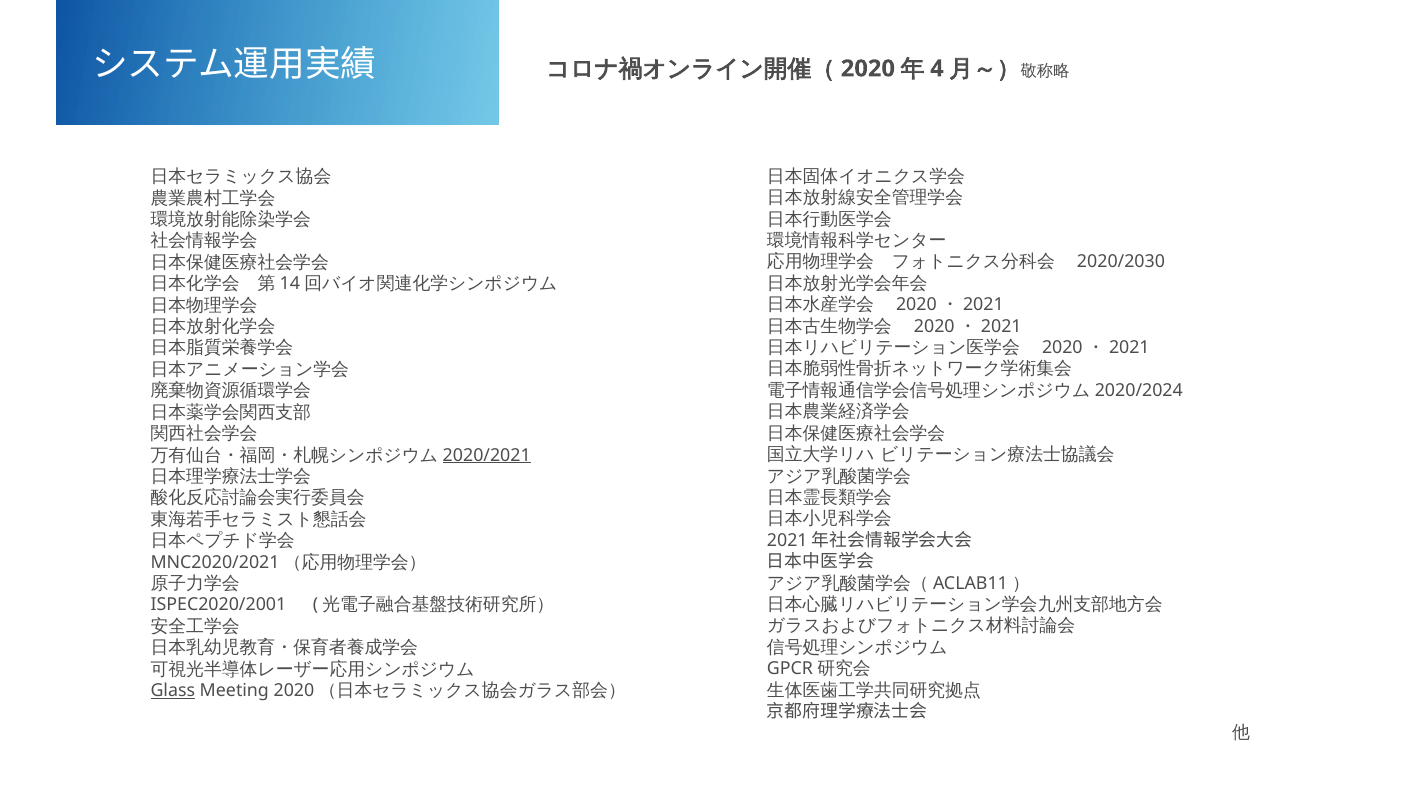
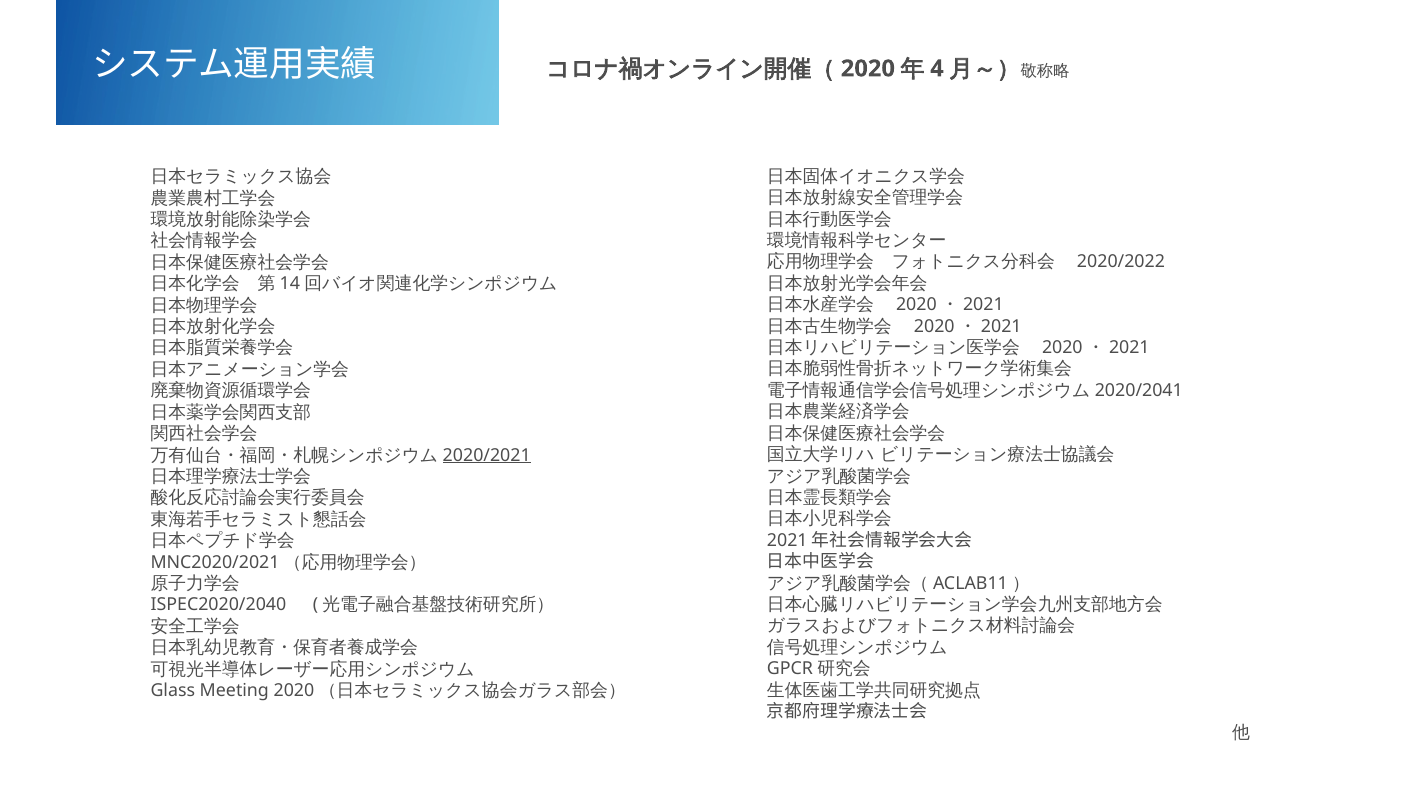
2020/2030: 2020/2030 -> 2020/2022
2020/2024: 2020/2024 -> 2020/2041
ISPEC2020/2001: ISPEC2020/2001 -> ISPEC2020/2040
Glass underline: present -> none
